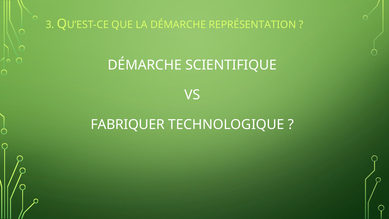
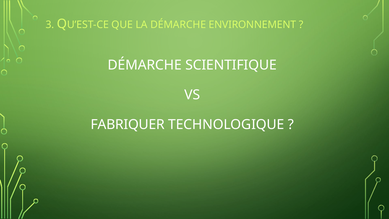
REPRÉSENTATION: REPRÉSENTATION -> ENVIRONNEMENT
